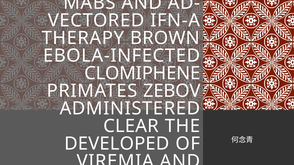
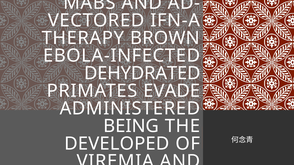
CLOMIPHENE: CLOMIPHENE -> DEHYDRATED
ZEBOV: ZEBOV -> EVADE
CLEAR: CLEAR -> BEING
